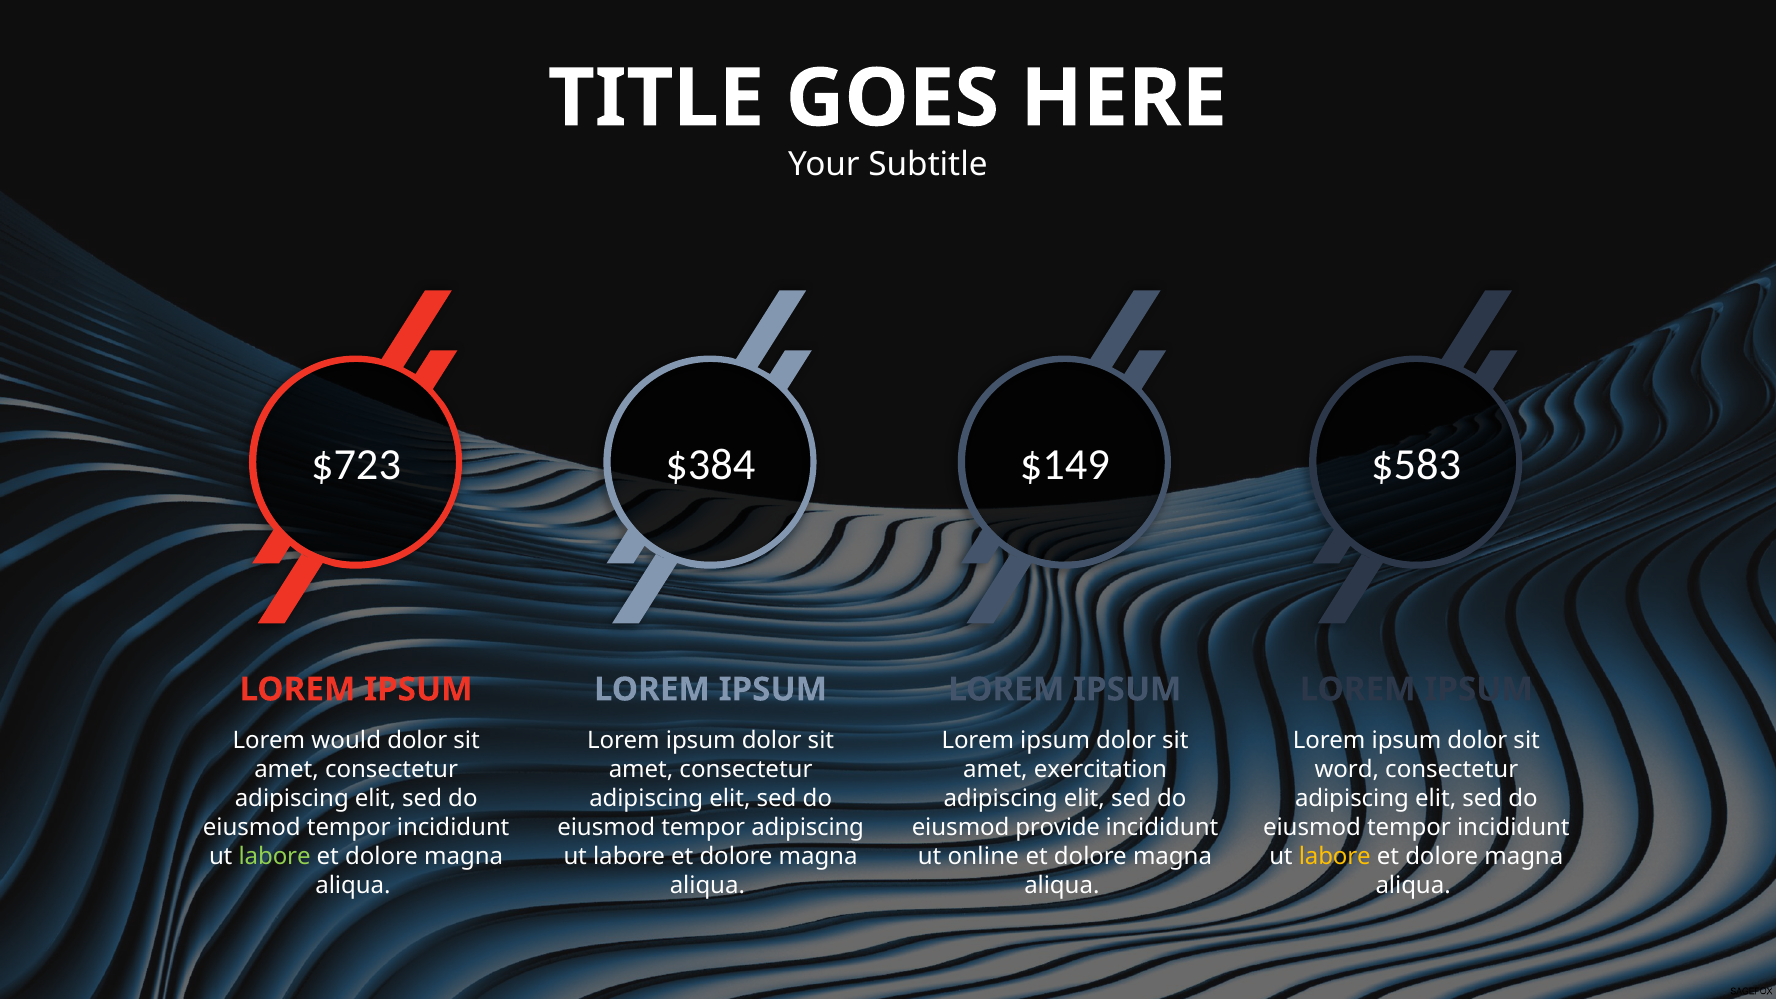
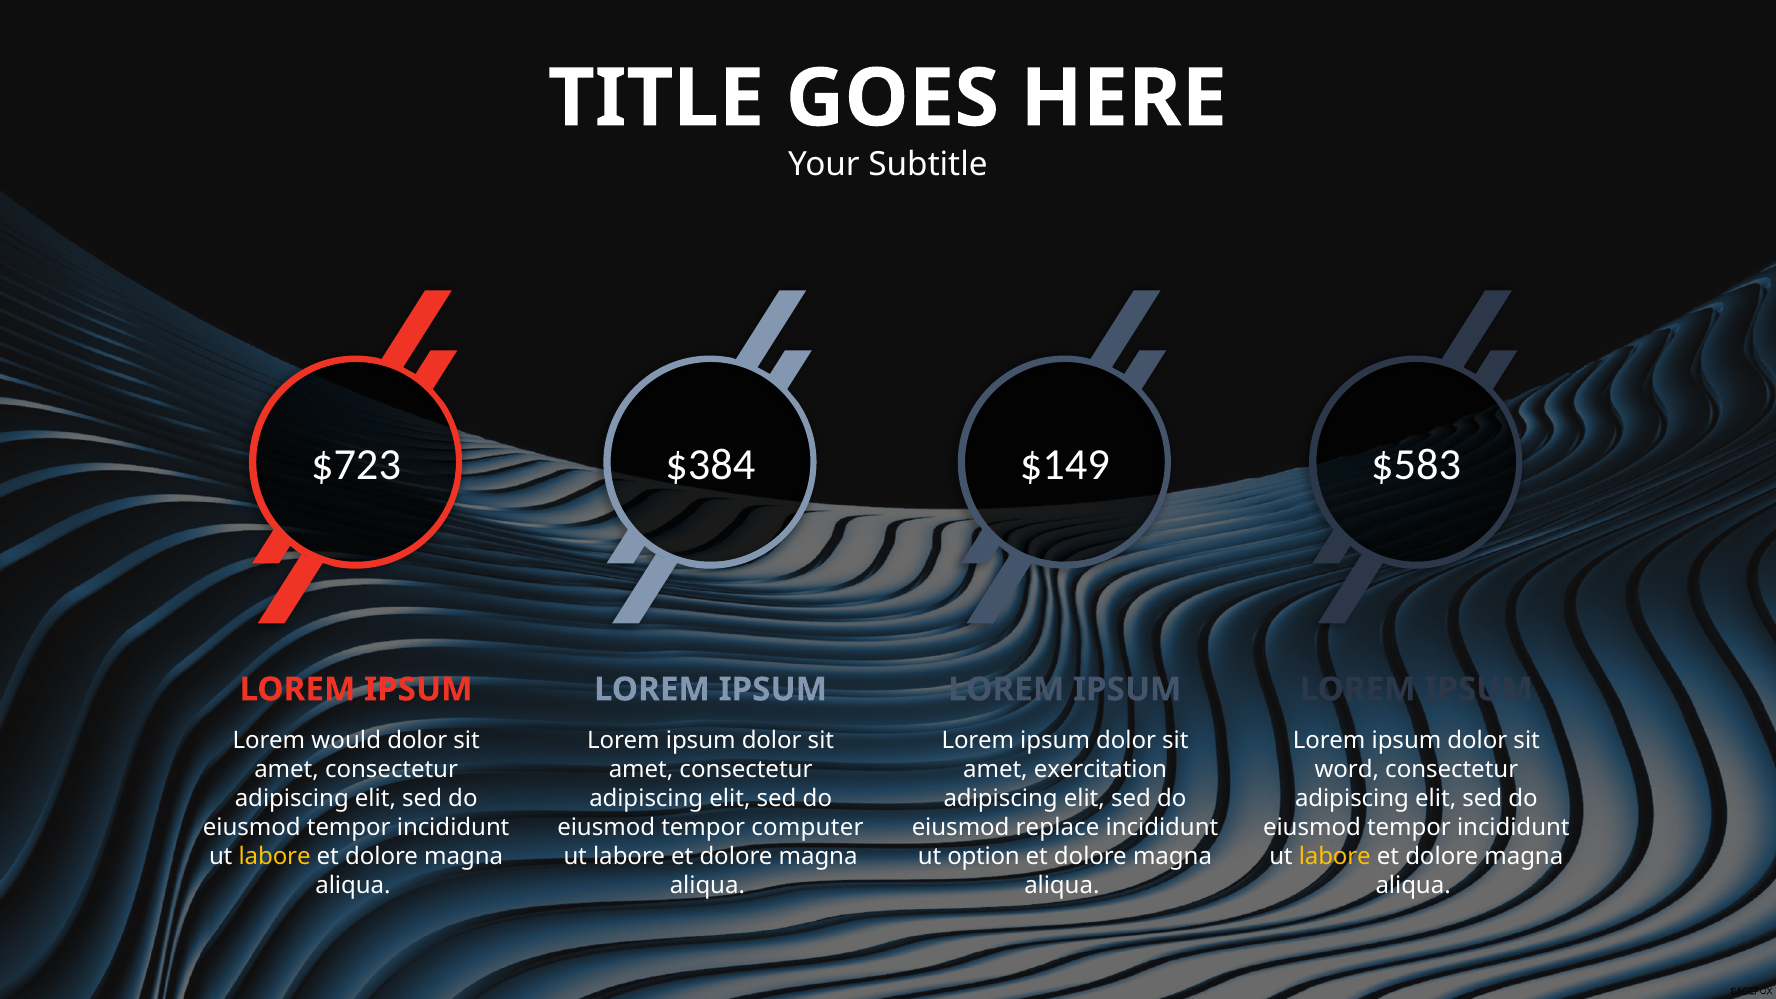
tempor adipiscing: adipiscing -> computer
provide: provide -> replace
labore at (275, 857) colour: light green -> yellow
online: online -> option
